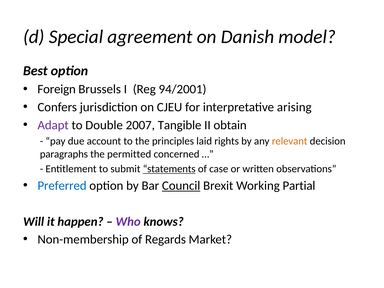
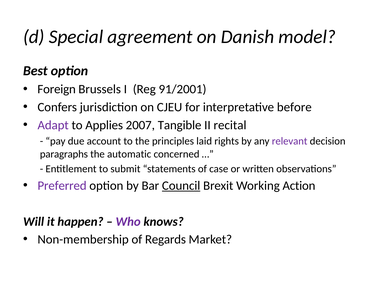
94/2001: 94/2001 -> 91/2001
arising: arising -> before
Double: Double -> Applies
obtain: obtain -> recital
relevant colour: orange -> purple
permitted: permitted -> automatic
statements underline: present -> none
Preferred colour: blue -> purple
Partial: Partial -> Action
